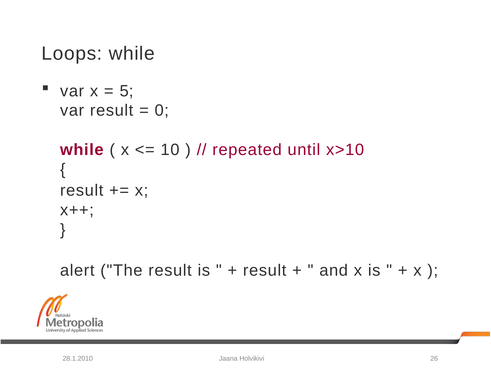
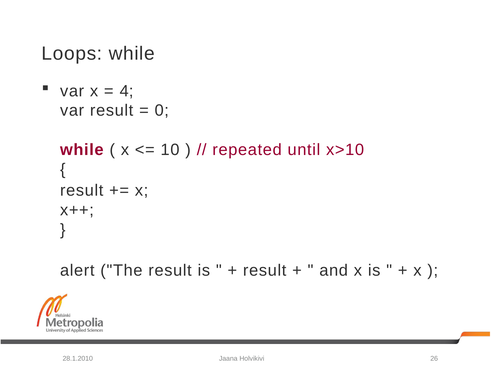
5: 5 -> 4
